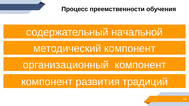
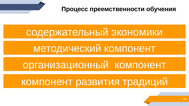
начальной: начальной -> экономики
